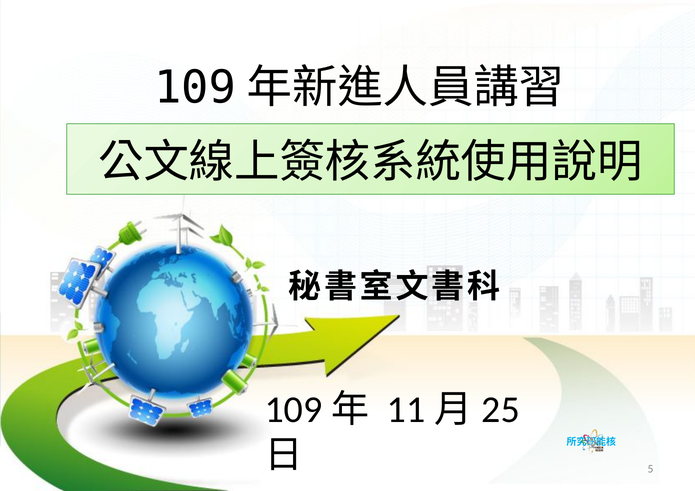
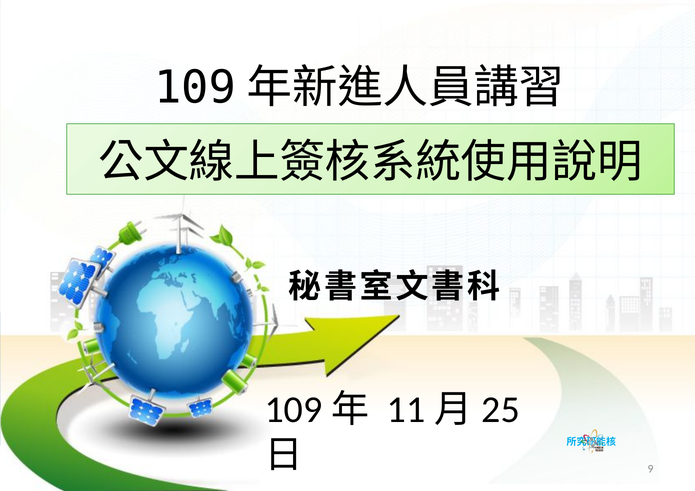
5: 5 -> 9
